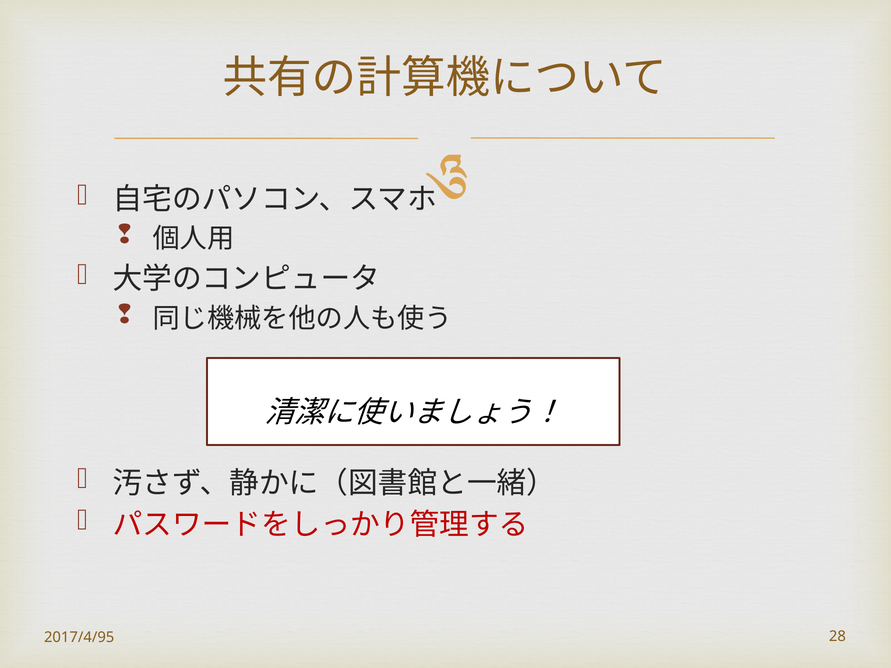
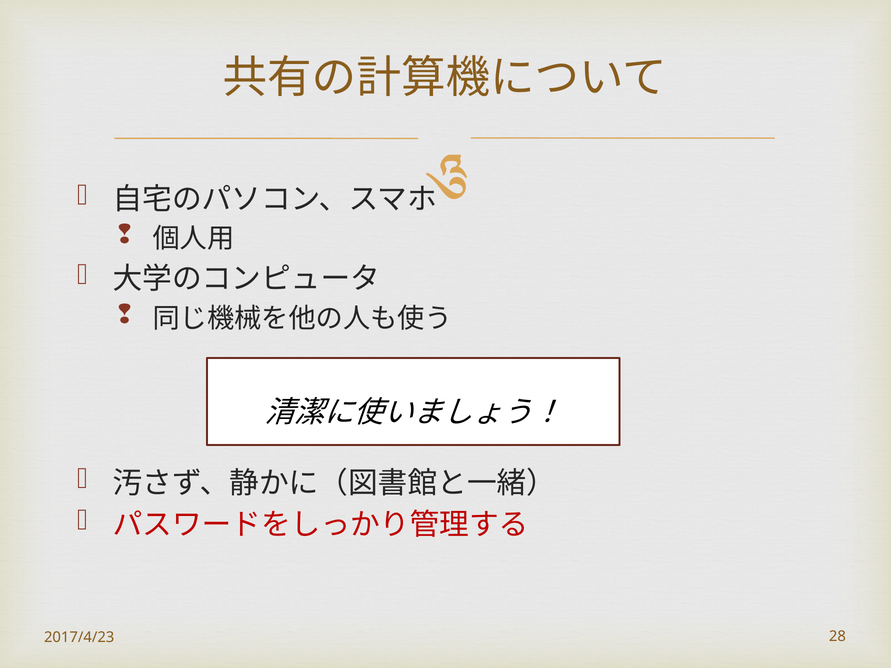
2017/4/95: 2017/4/95 -> 2017/4/23
